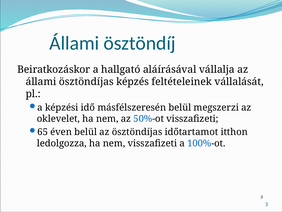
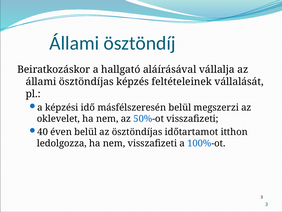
65: 65 -> 40
